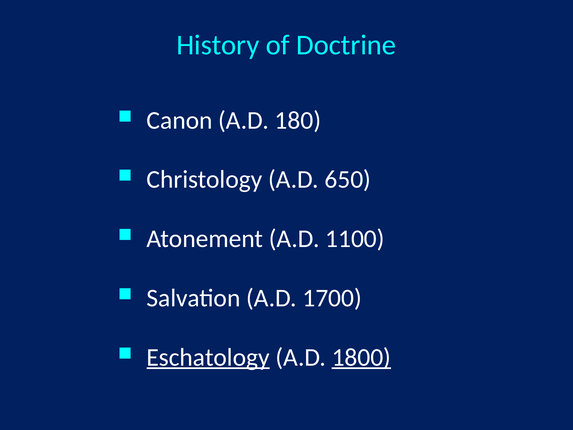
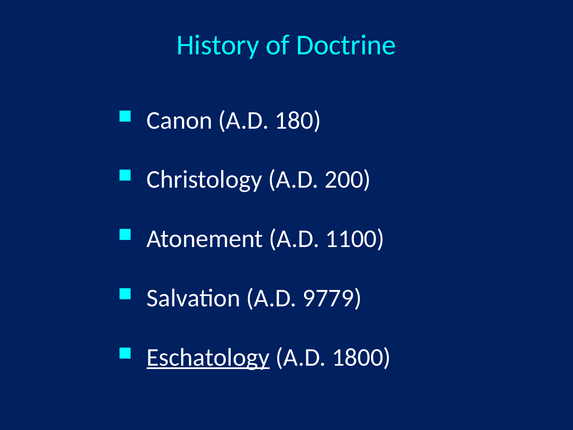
650: 650 -> 200
1700: 1700 -> 9779
1800 underline: present -> none
